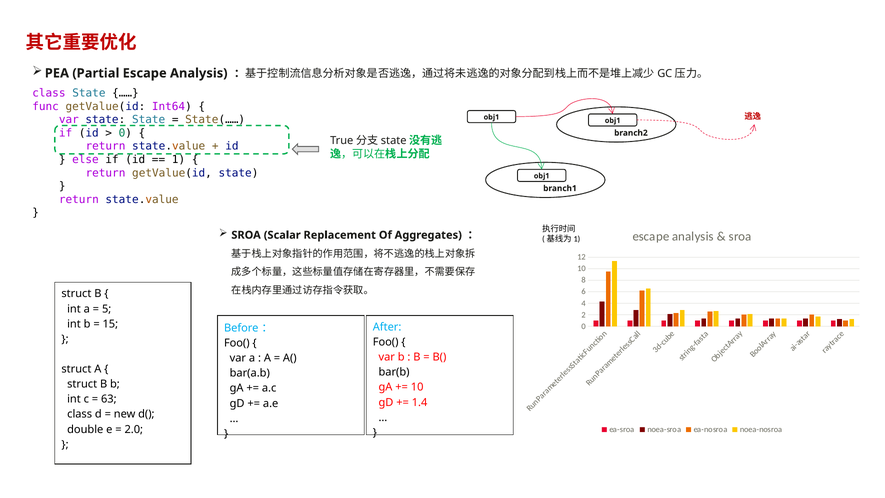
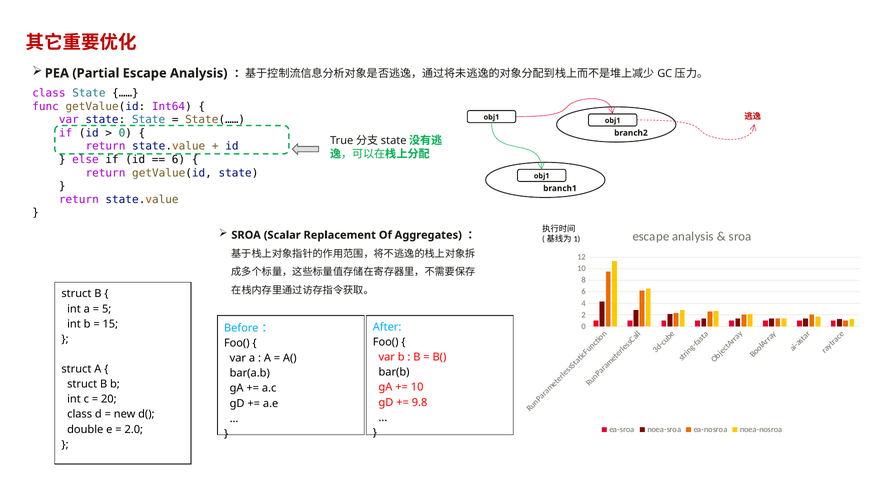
1 at (179, 160): 1 -> 6
63: 63 -> 20
1.4: 1.4 -> 9.8
